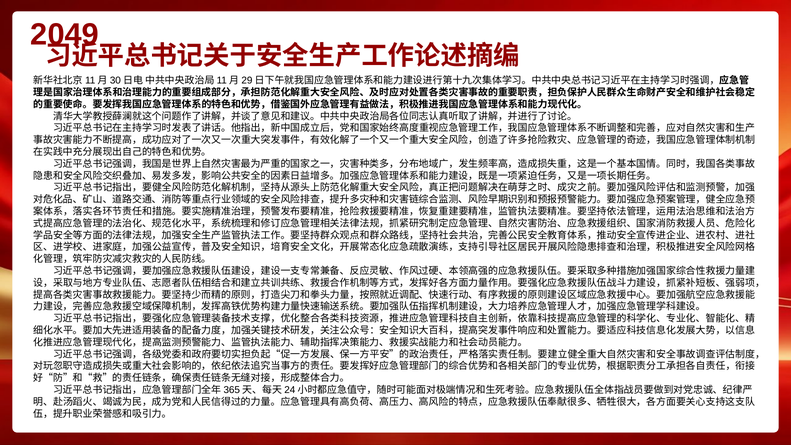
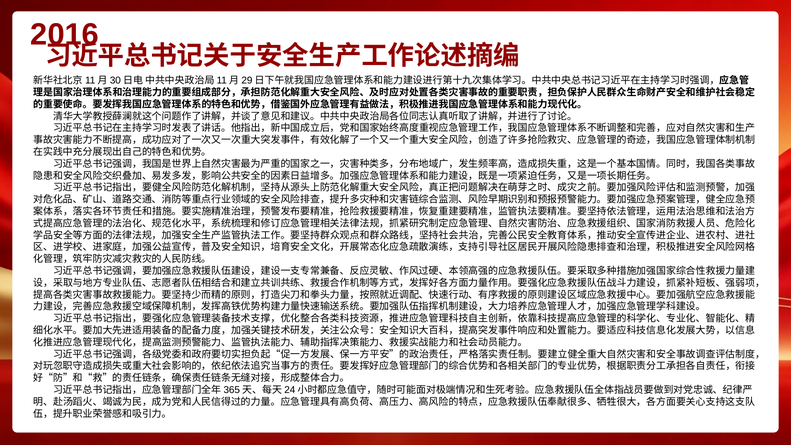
2049: 2049 -> 2016
